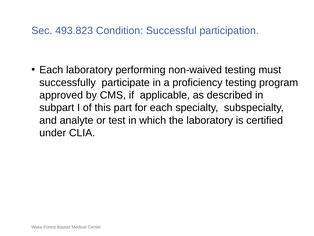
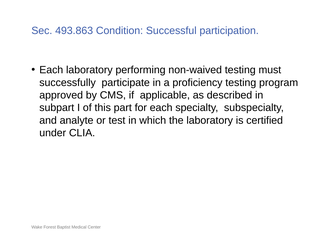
493.823: 493.823 -> 493.863
